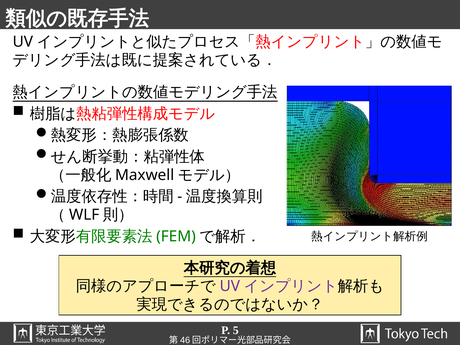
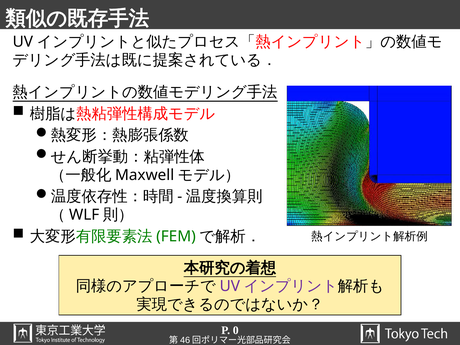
5: 5 -> 0
